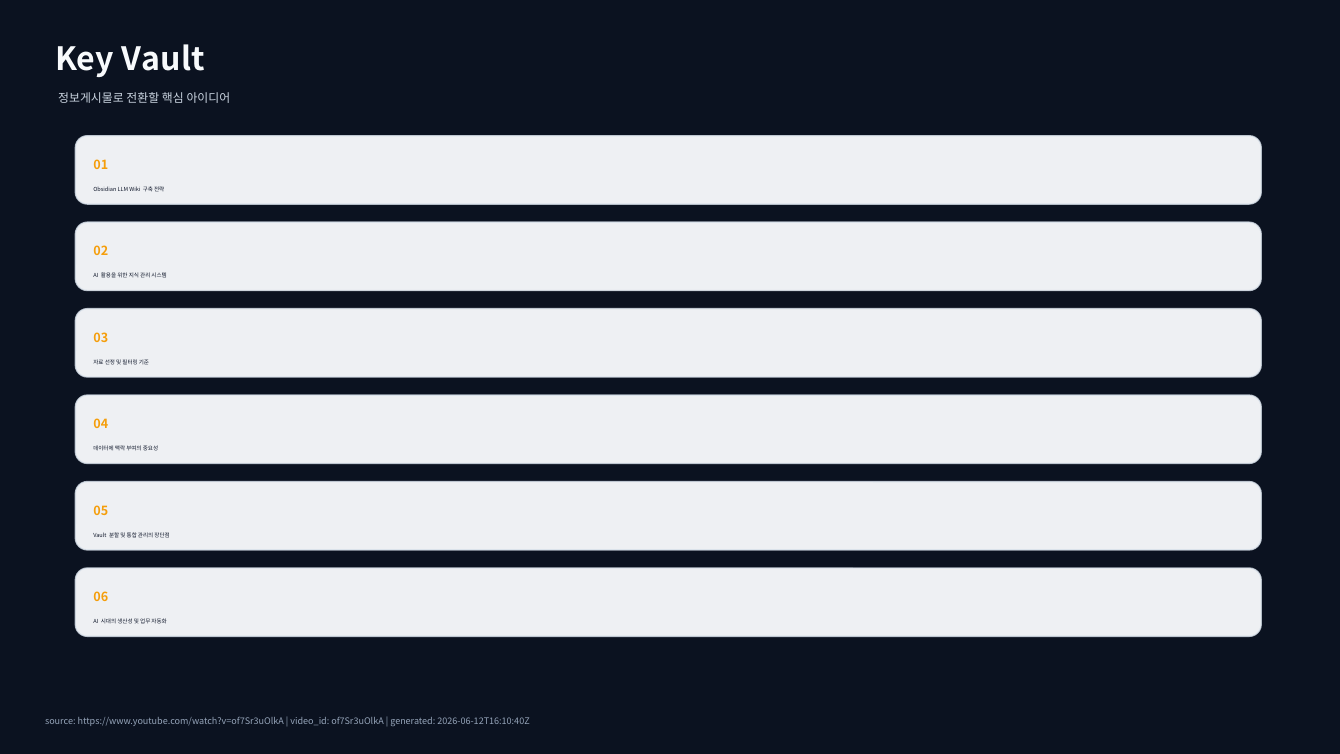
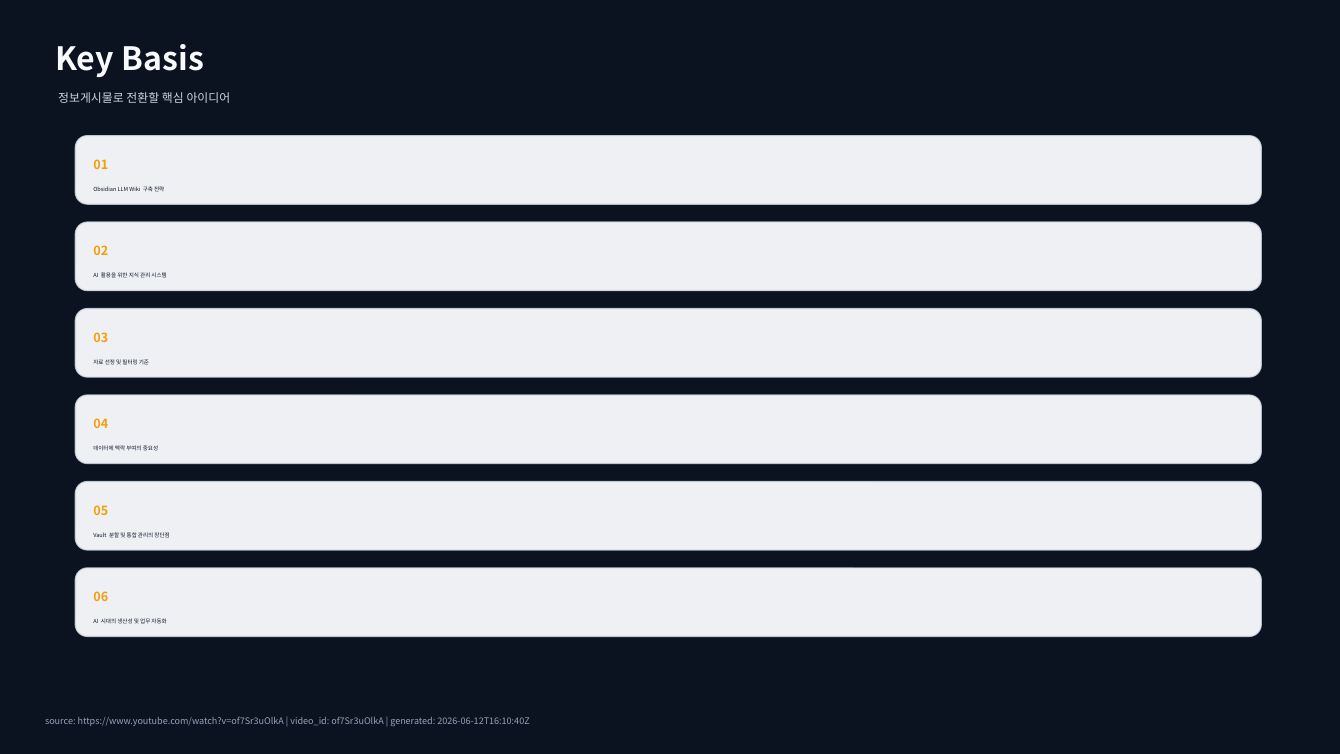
Key Vault: Vault -> Basis
